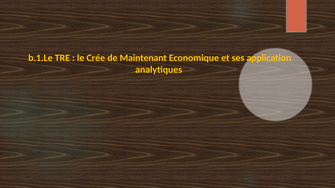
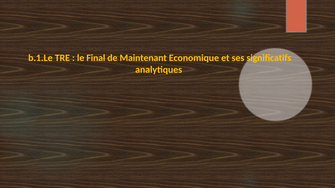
Crée: Crée -> Final
application: application -> significatifs
